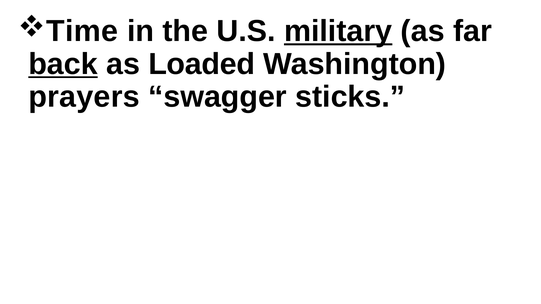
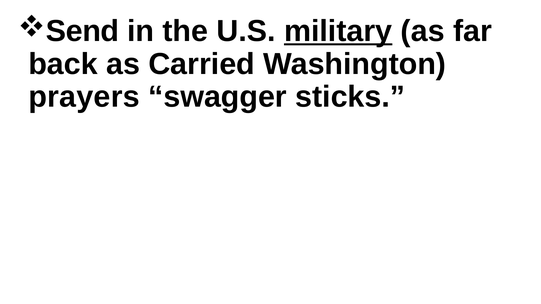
Time: Time -> Send
back underline: present -> none
Loaded: Loaded -> Carried
